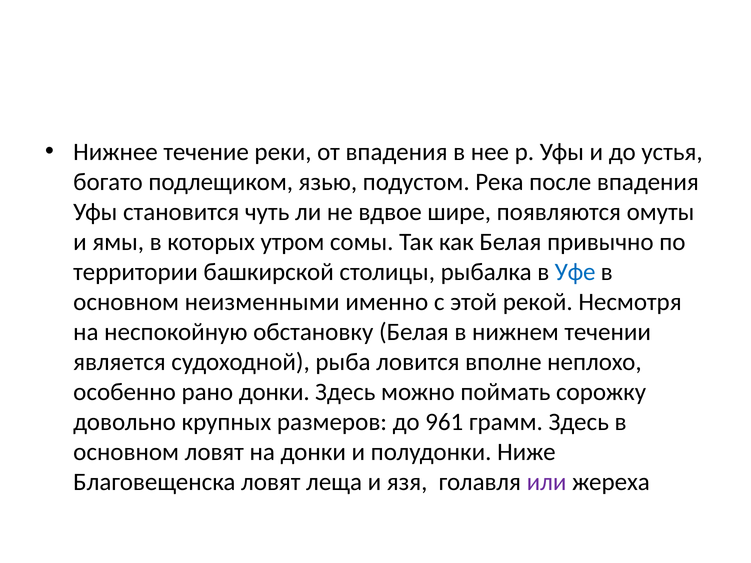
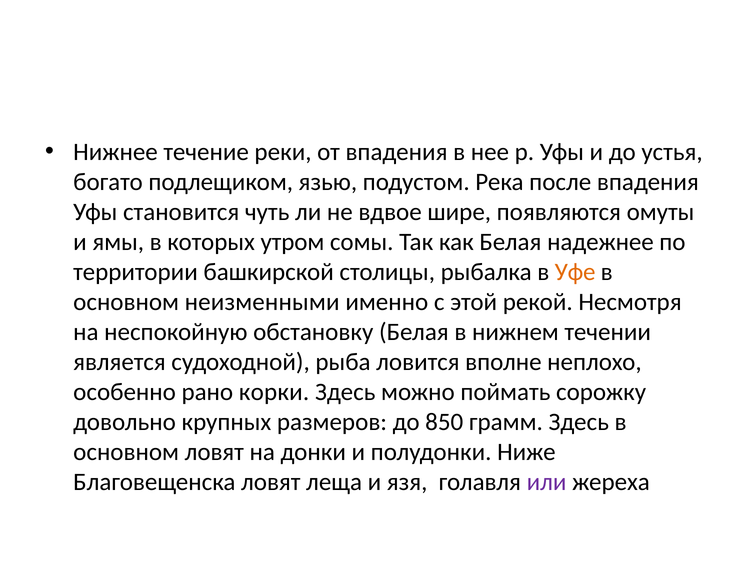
привычно: привычно -> надежнее
Уфе colour: blue -> orange
рано донки: донки -> корки
961: 961 -> 850
